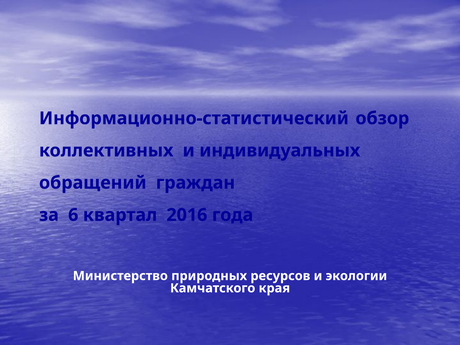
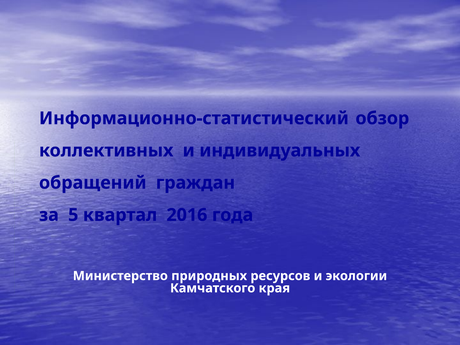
6: 6 -> 5
